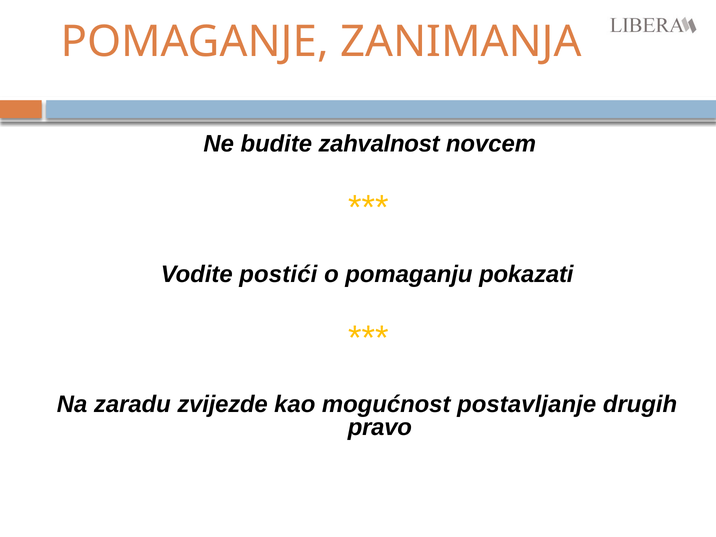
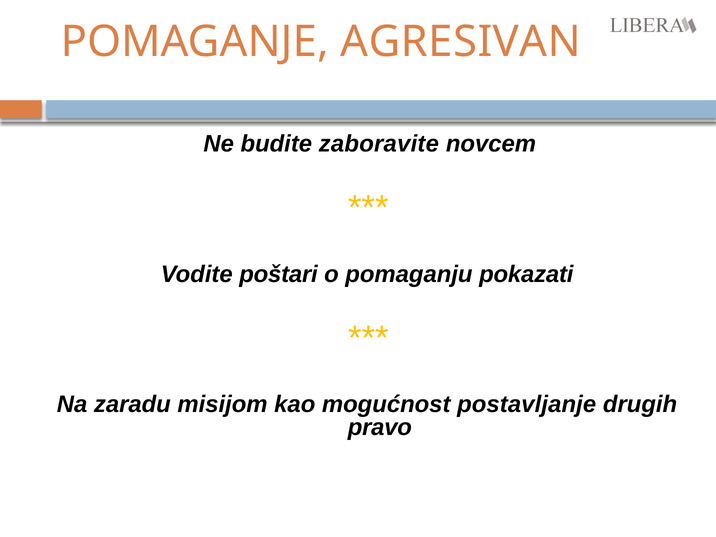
ZANIMANJA: ZANIMANJA -> AGRESIVAN
zahvalnost: zahvalnost -> zaboravite
postići: postići -> poštari
zvijezde: zvijezde -> misijom
